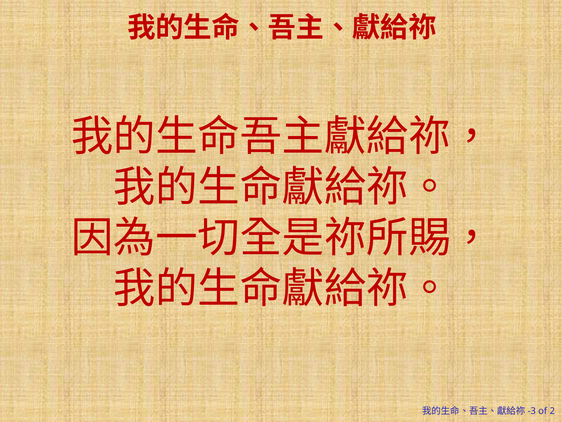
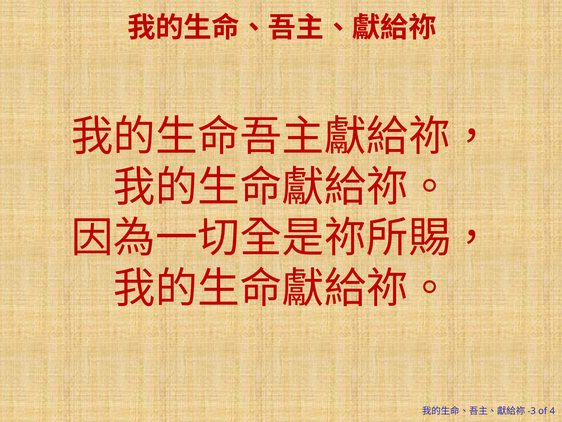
2: 2 -> 4
